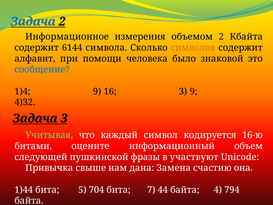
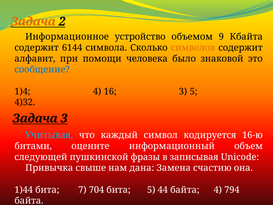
Задача at (33, 22) colour: blue -> orange
измерения: измерения -> устройство
объемом 2: 2 -> 9
1)4 9: 9 -> 4
3 9: 9 -> 5
Учитывая colour: light green -> light blue
участвуют: участвуют -> записывая
5: 5 -> 7
бита 7: 7 -> 5
